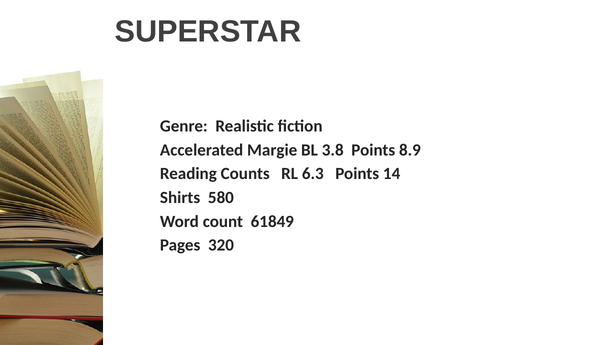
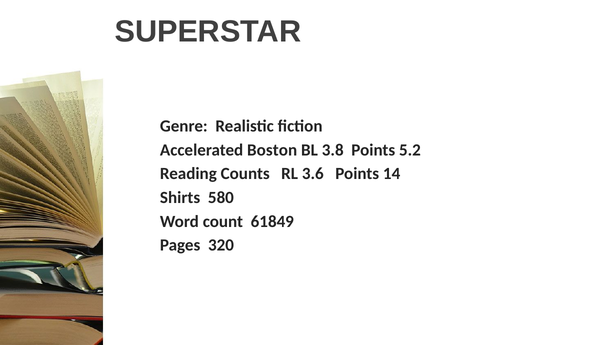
Margie: Margie -> Boston
8.9: 8.9 -> 5.2
6.3: 6.3 -> 3.6
